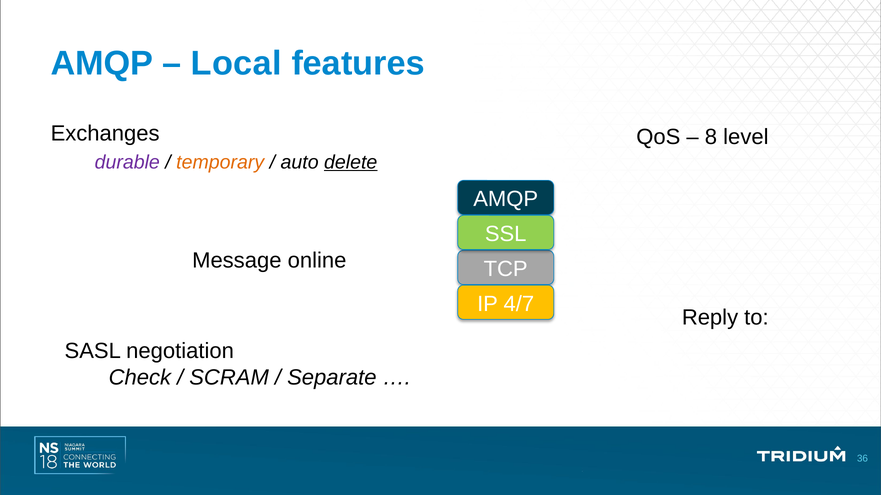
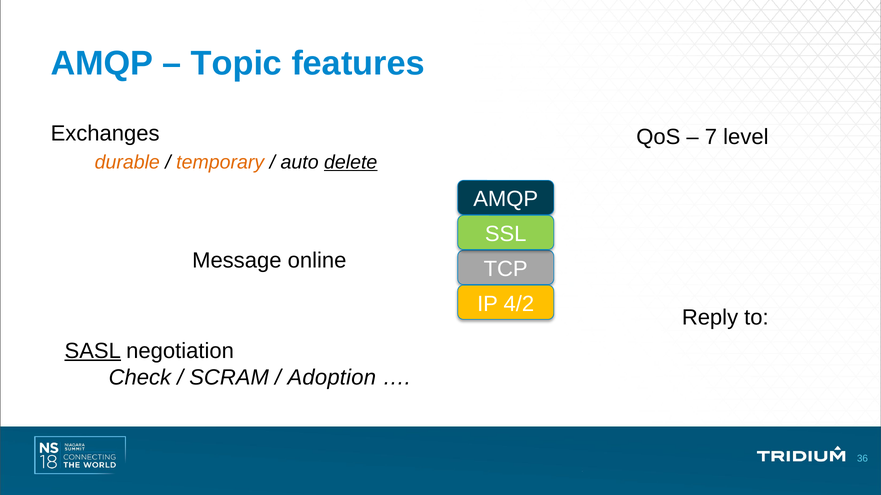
Local: Local -> Topic
8: 8 -> 7
durable colour: purple -> orange
4/7: 4/7 -> 4/2
SASL underline: none -> present
Separate: Separate -> Adoption
